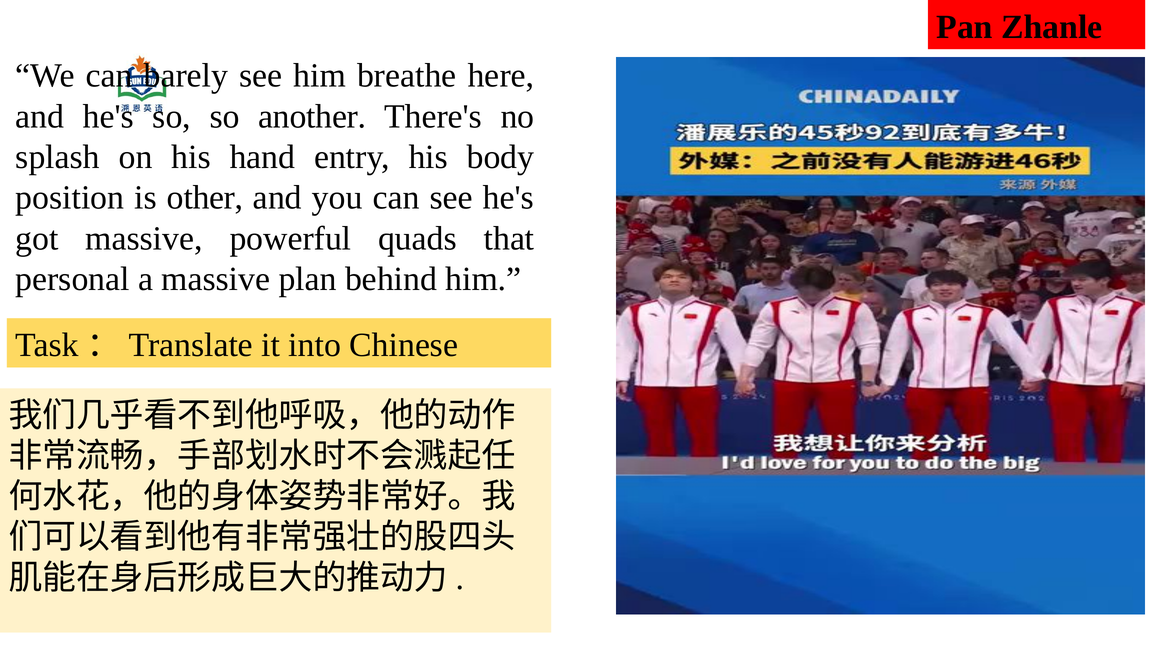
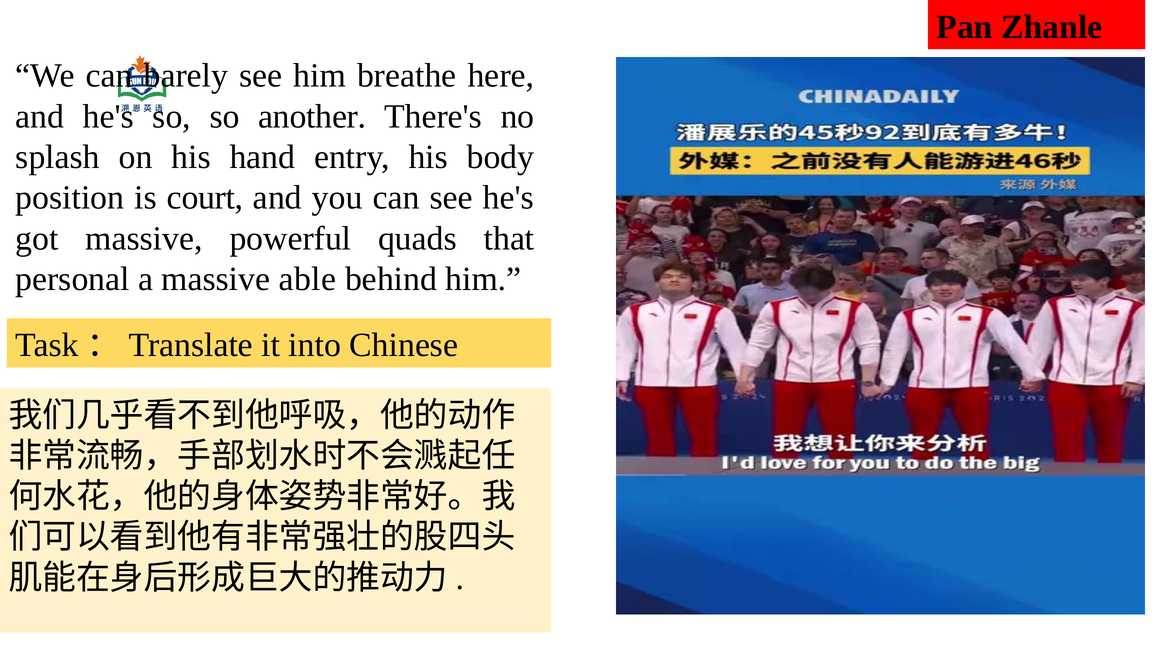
other: other -> court
plan: plan -> able
